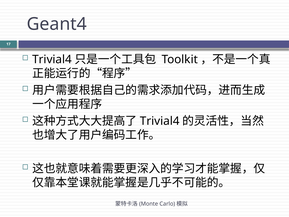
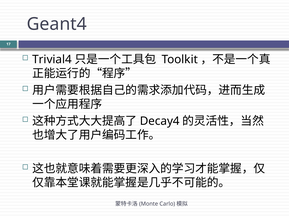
Trivial4 at (160, 121): Trivial4 -> Decay4
